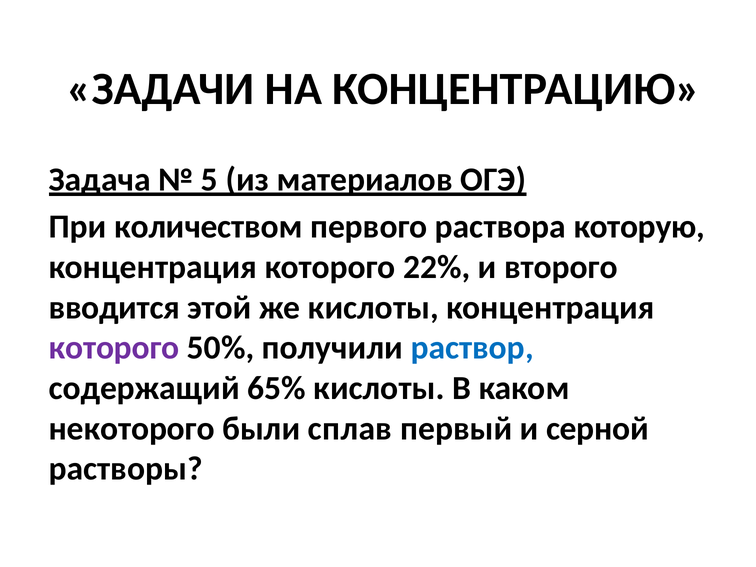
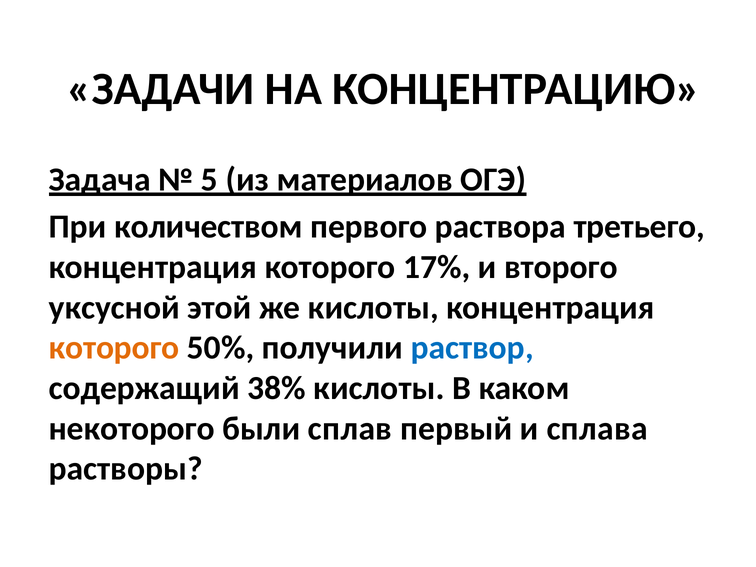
которую: которую -> третьего
22%: 22% -> 17%
вводится: вводится -> уксусной
которого at (114, 348) colour: purple -> orange
65%: 65% -> 38%
серной: серной -> сплава
